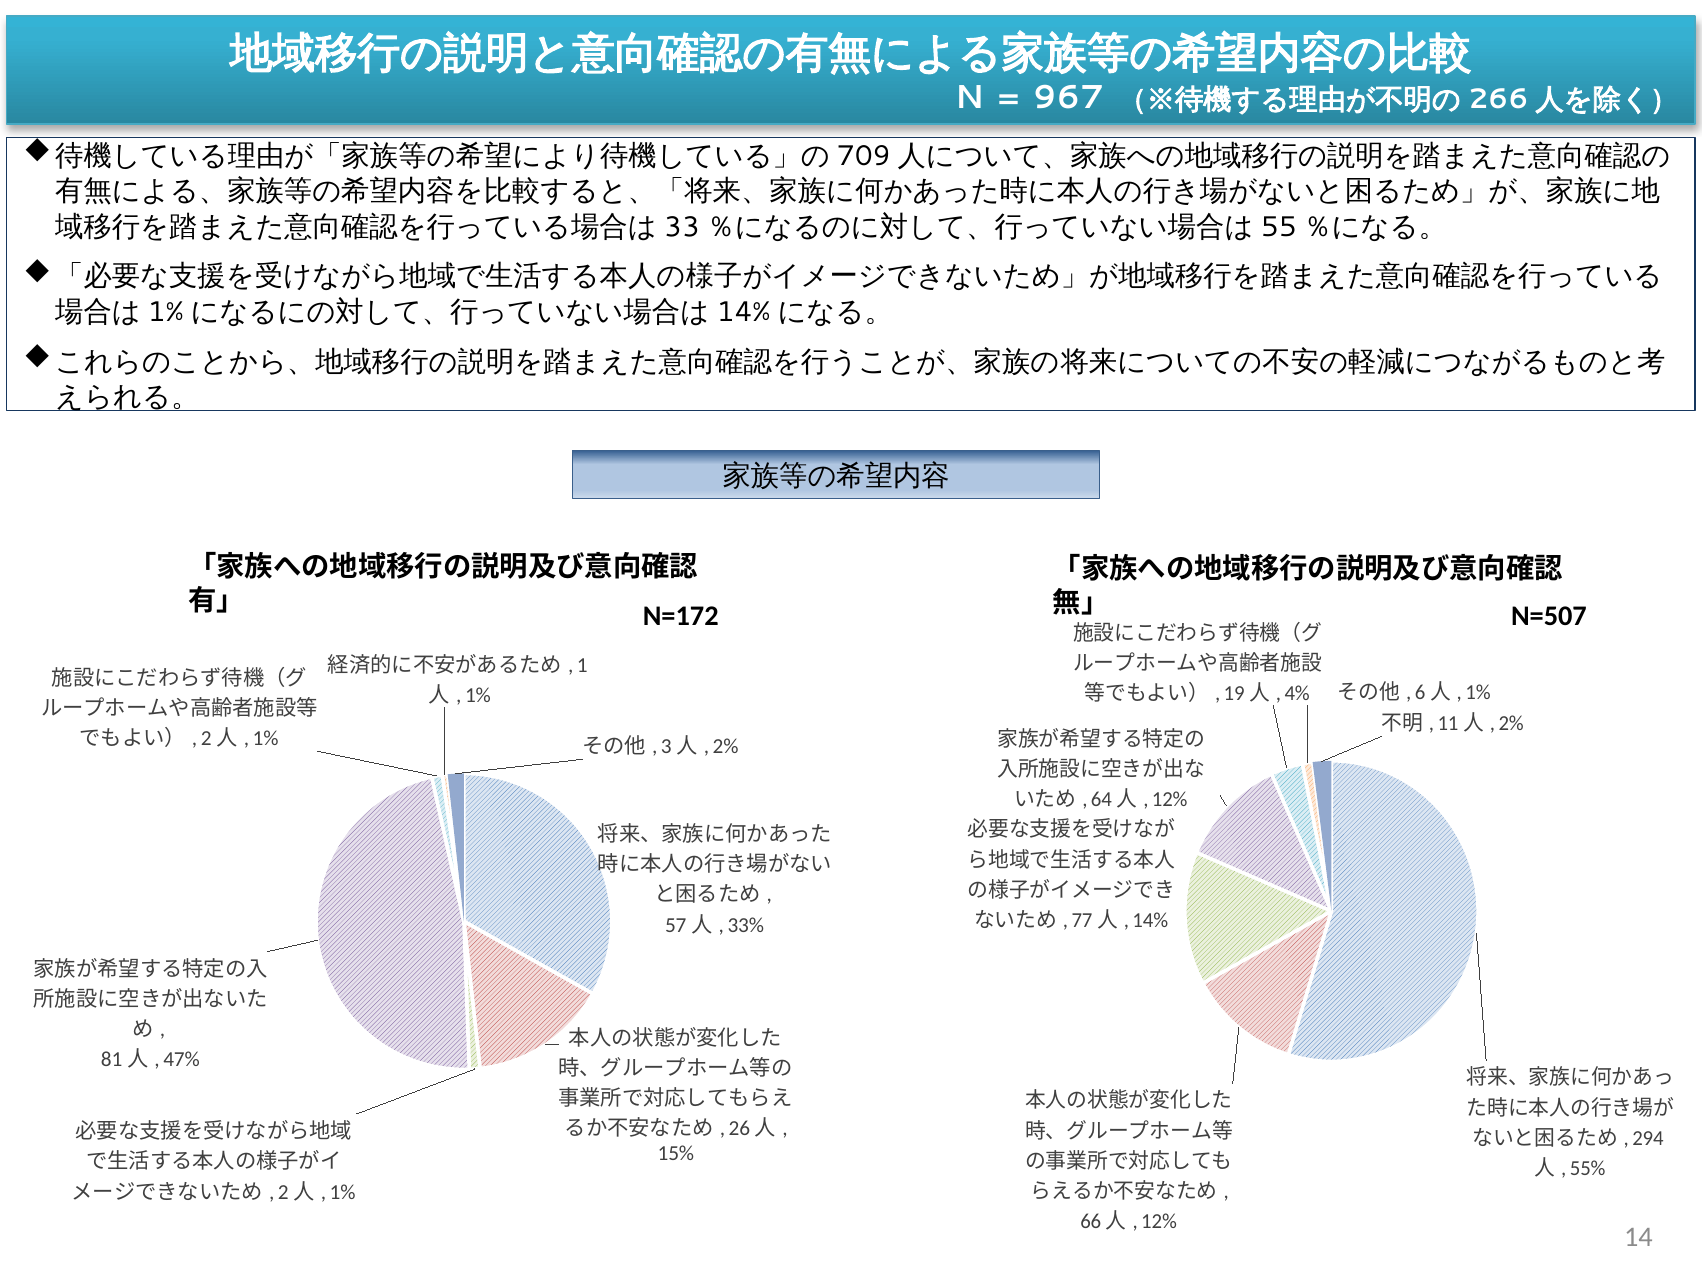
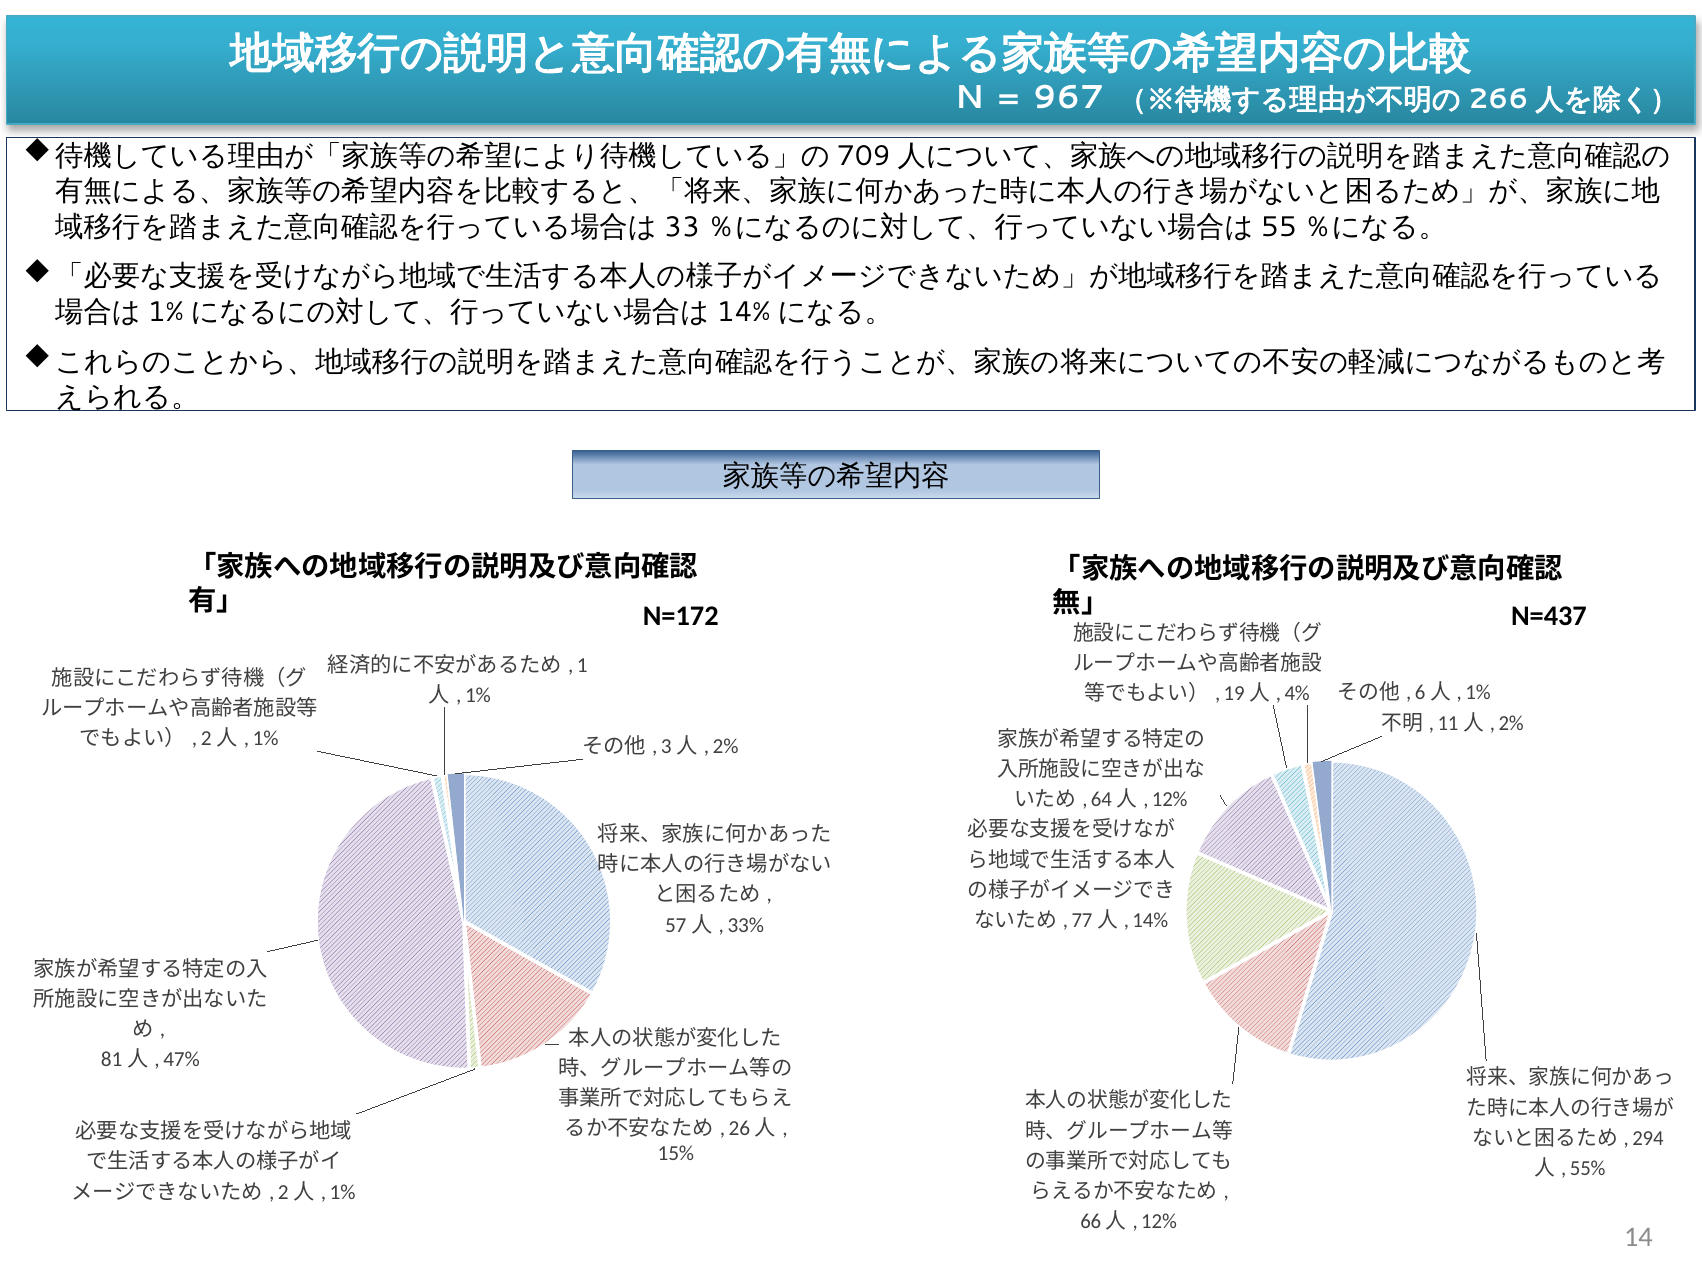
N=507: N=507 -> N=437
